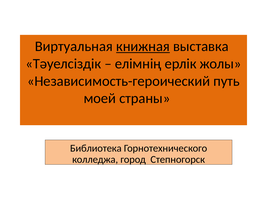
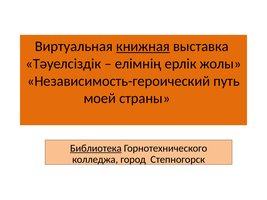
Библиотека underline: none -> present
